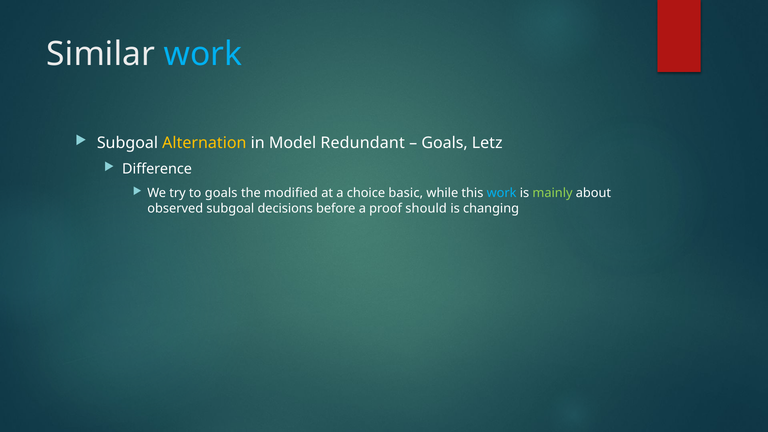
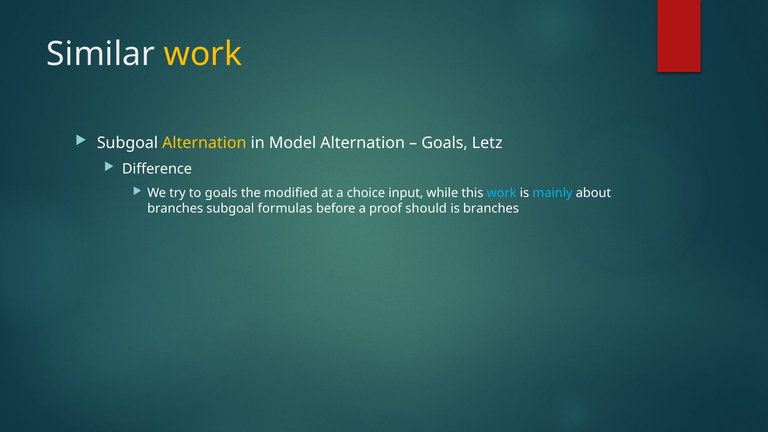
work at (203, 54) colour: light blue -> yellow
Model Redundant: Redundant -> Alternation
basic: basic -> input
mainly colour: light green -> light blue
observed at (175, 209): observed -> branches
decisions: decisions -> formulas
is changing: changing -> branches
